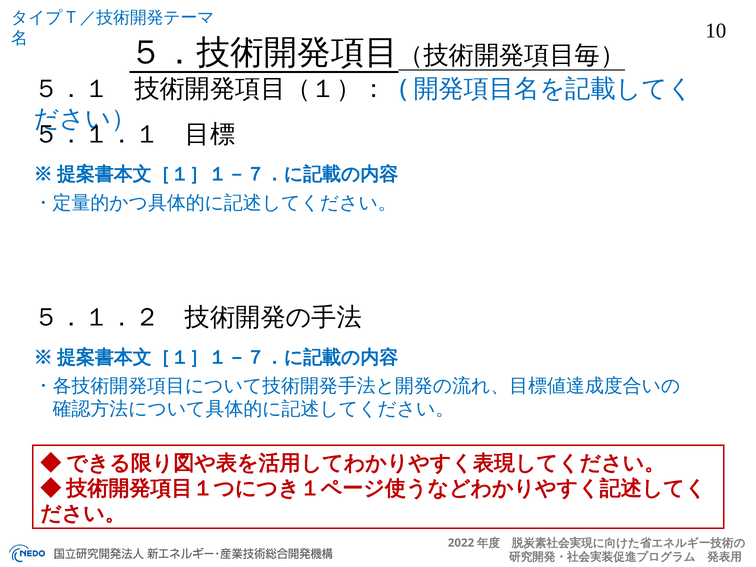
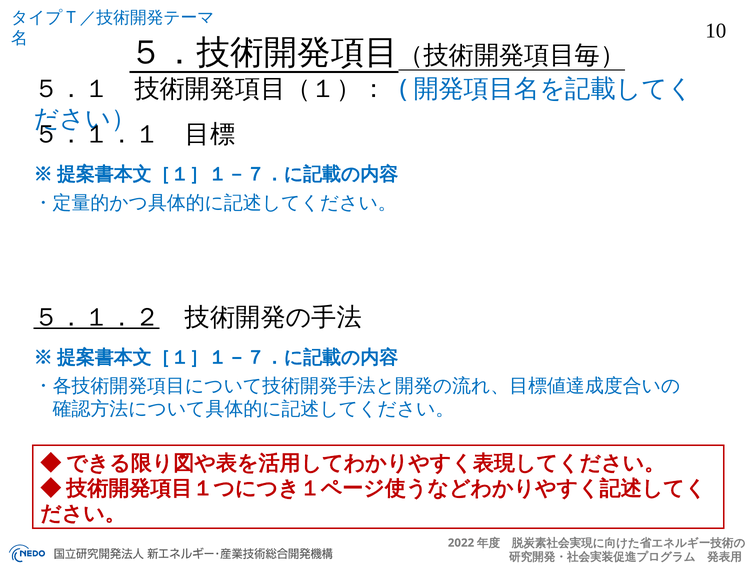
５．１．２ underline: none -> present
